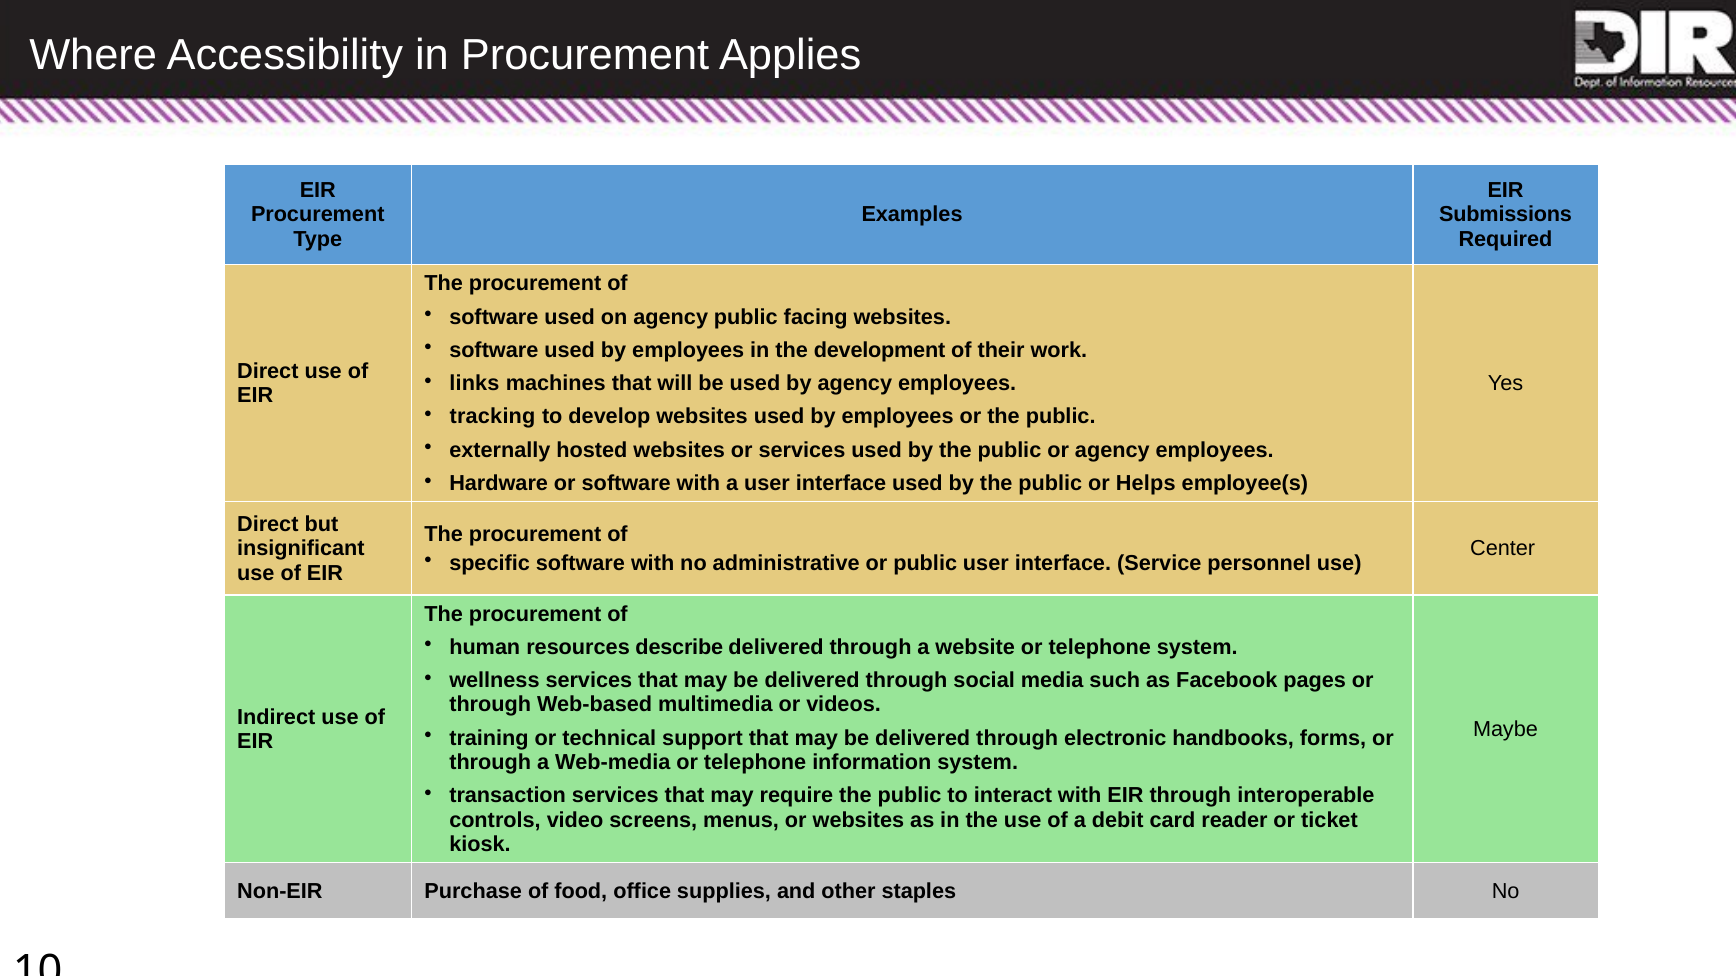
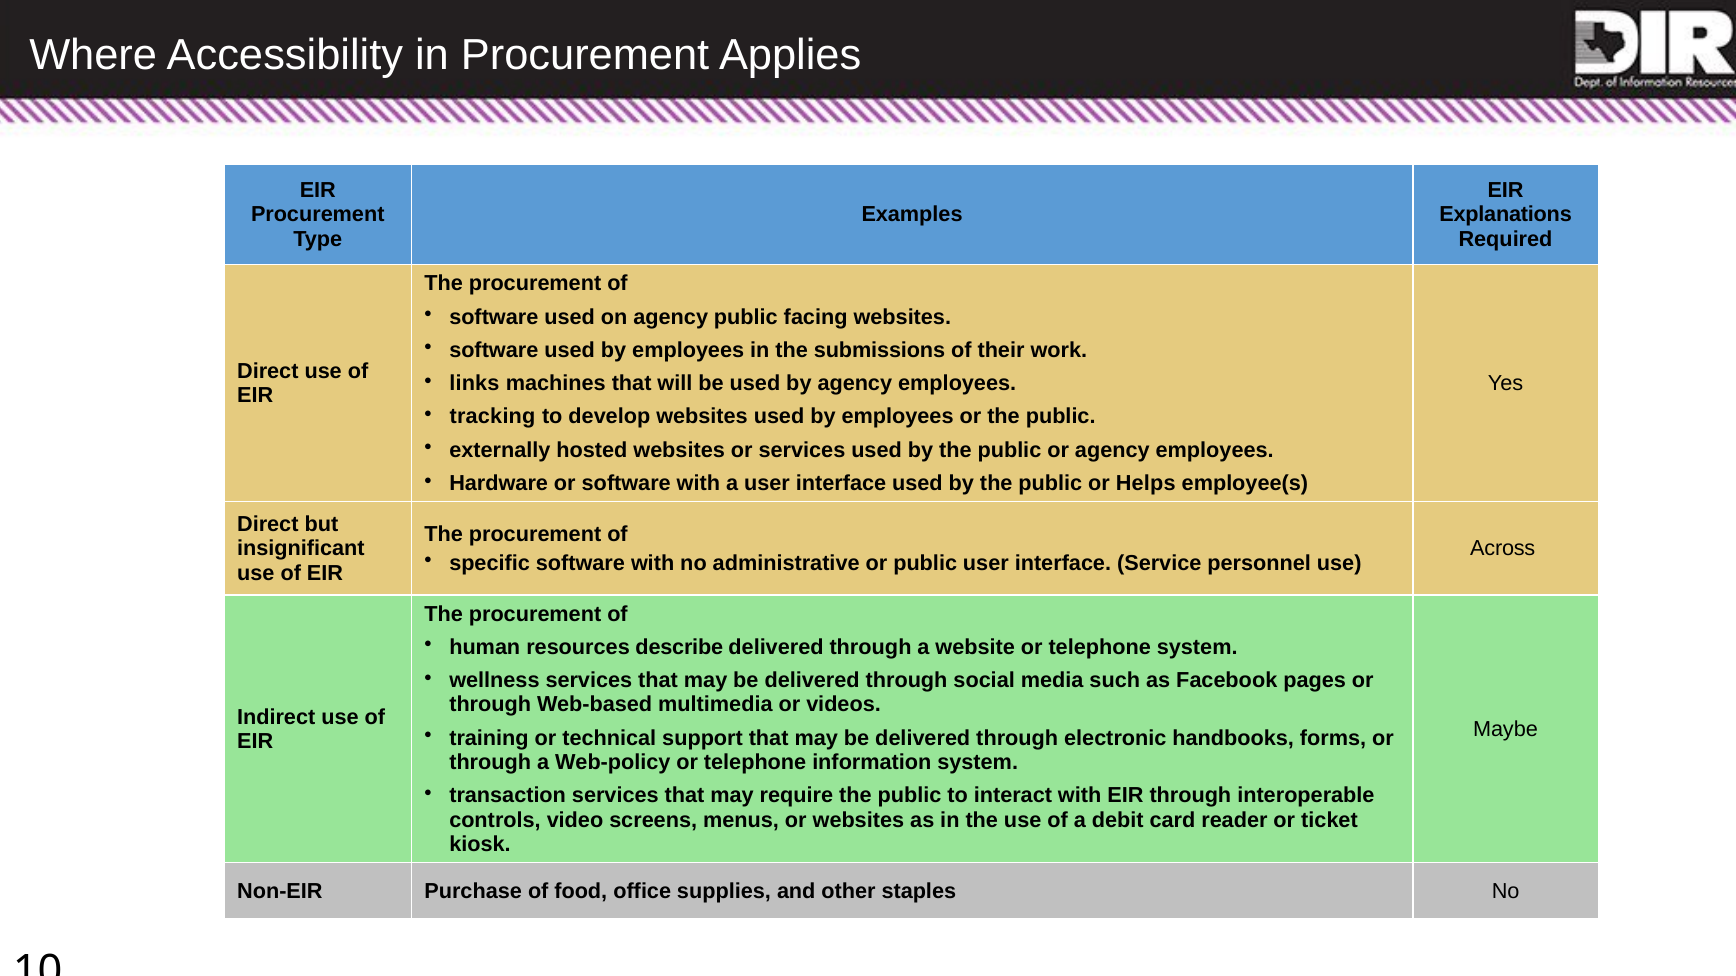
Submissions: Submissions -> Explanations
development: development -> submissions
Center: Center -> Across
Web-media: Web-media -> Web-policy
